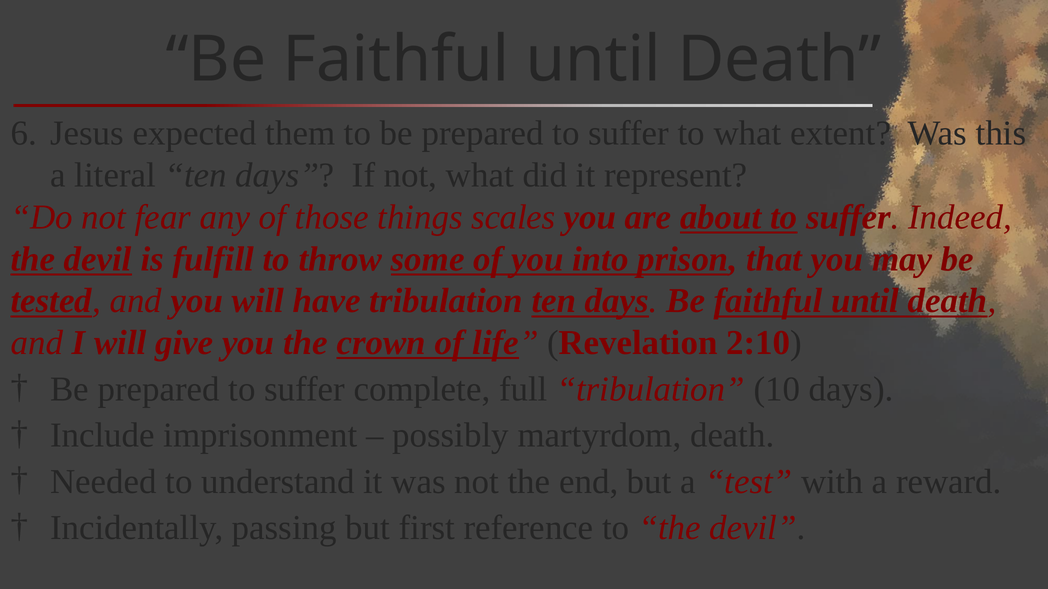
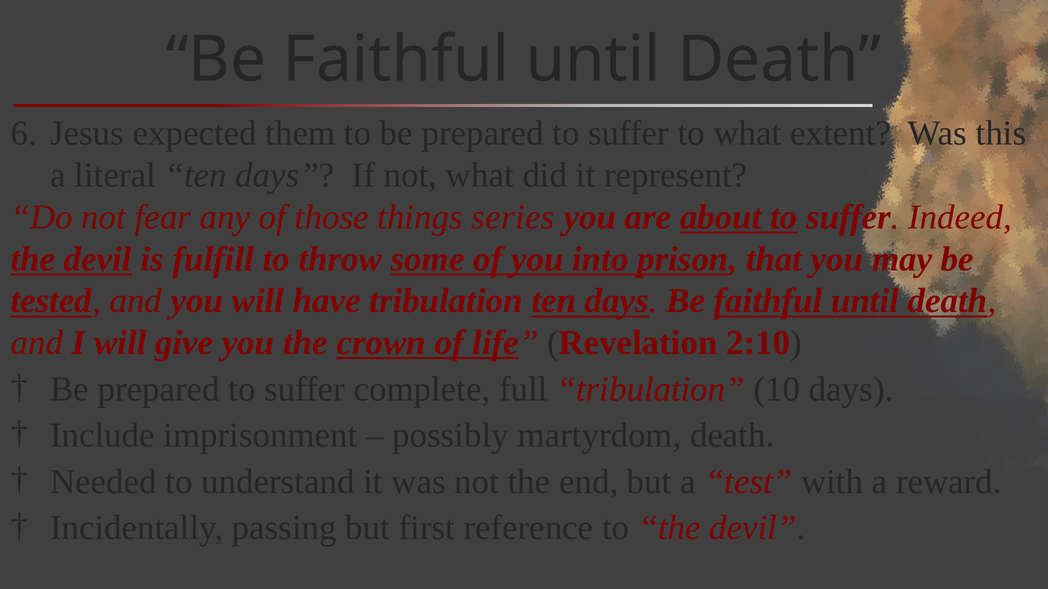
scales: scales -> series
